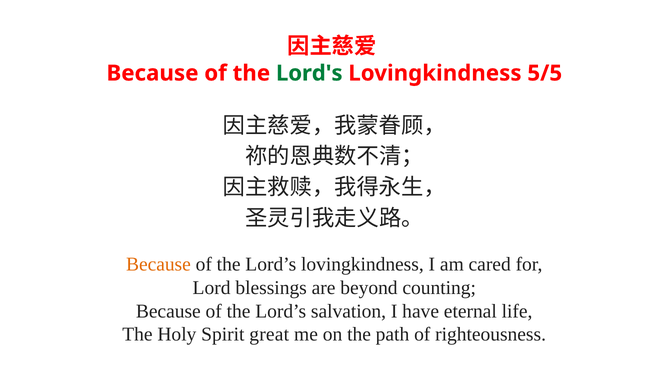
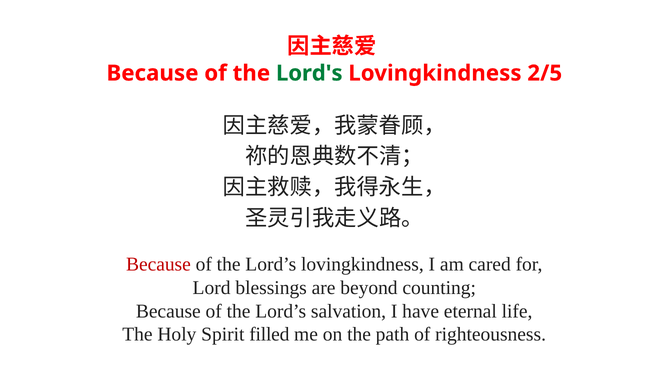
5/5: 5/5 -> 2/5
Because at (158, 264) colour: orange -> red
great: great -> filled
